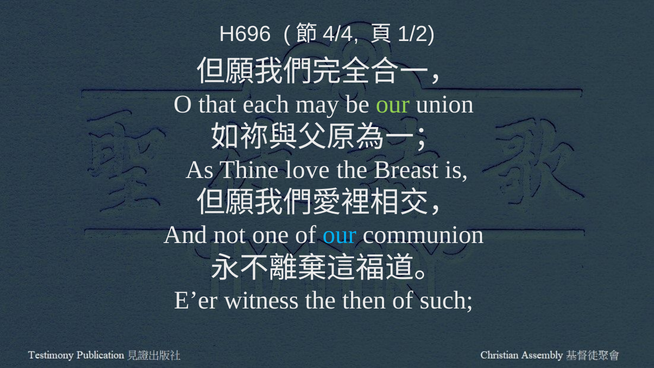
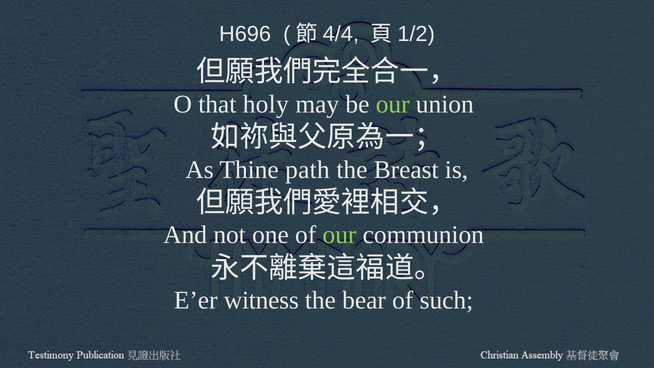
each: each -> holy
love: love -> path
our at (340, 235) colour: light blue -> light green
then: then -> bear
